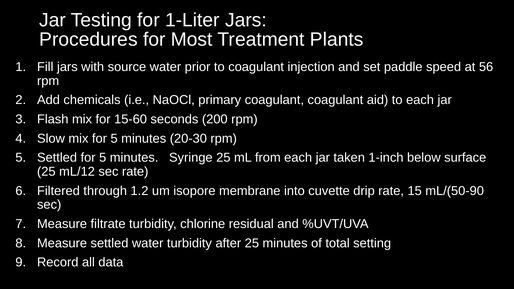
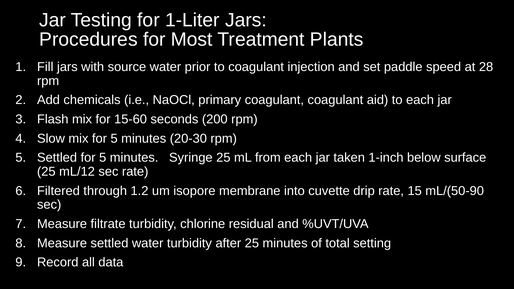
56: 56 -> 28
